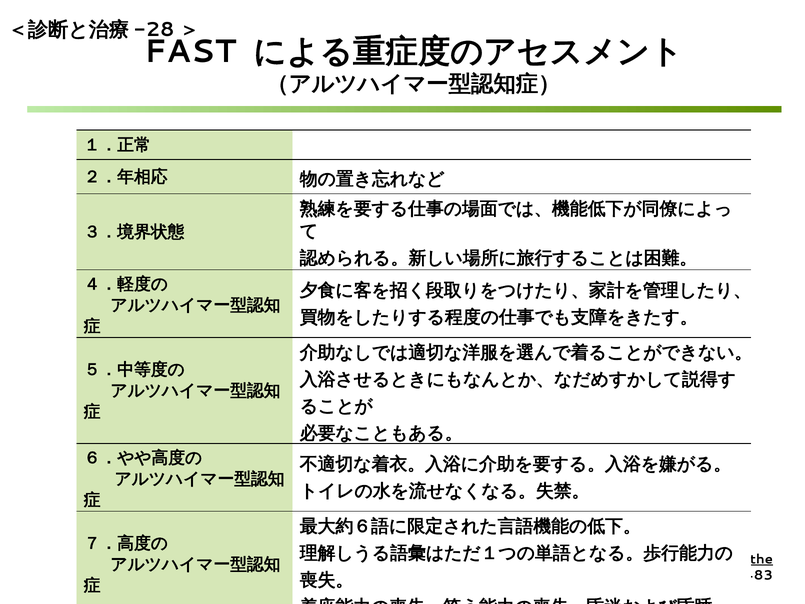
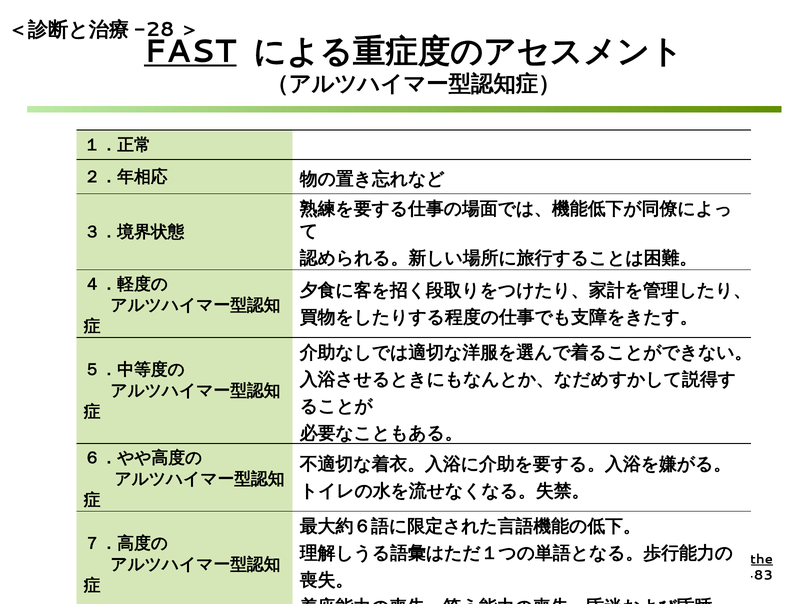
FAST underline: none -> present
